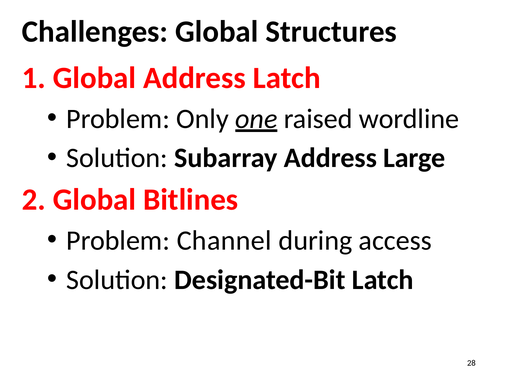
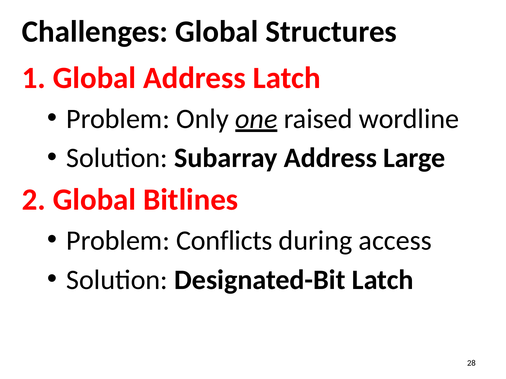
Channel: Channel -> Conflicts
